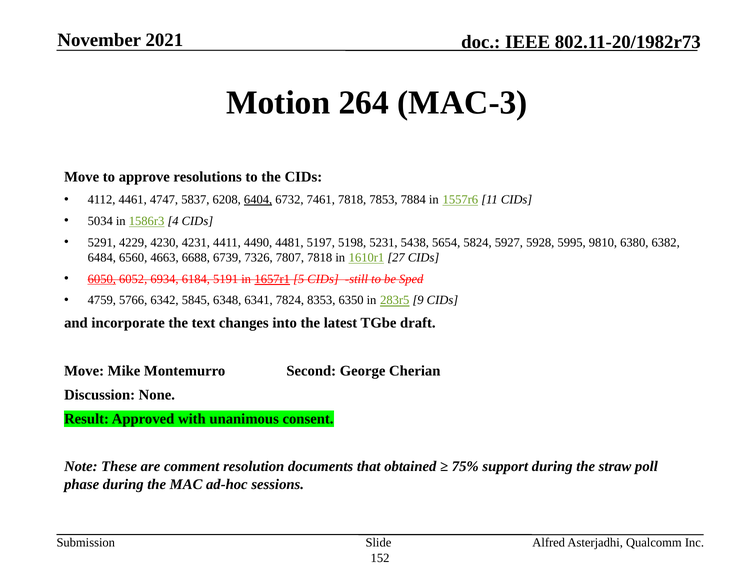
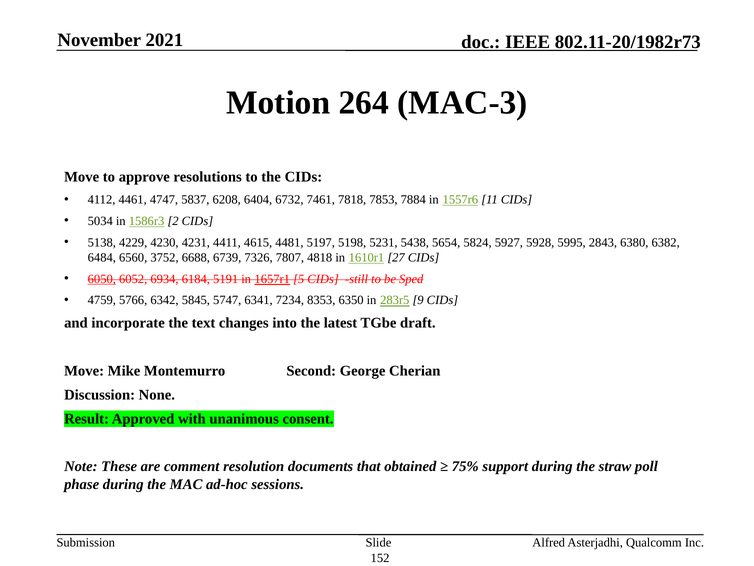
6404 underline: present -> none
4: 4 -> 2
5291: 5291 -> 5138
4490: 4490 -> 4615
9810: 9810 -> 2843
4663: 4663 -> 3752
7807 7818: 7818 -> 4818
6348: 6348 -> 5747
7824: 7824 -> 7234
